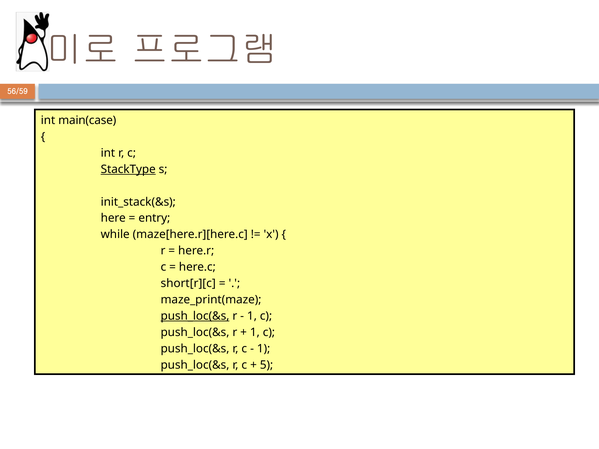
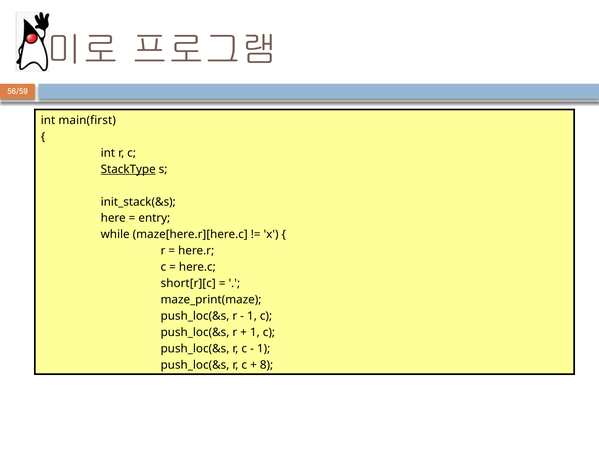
main(case: main(case -> main(first
push_loc(&s at (195, 316) underline: present -> none
5: 5 -> 8
